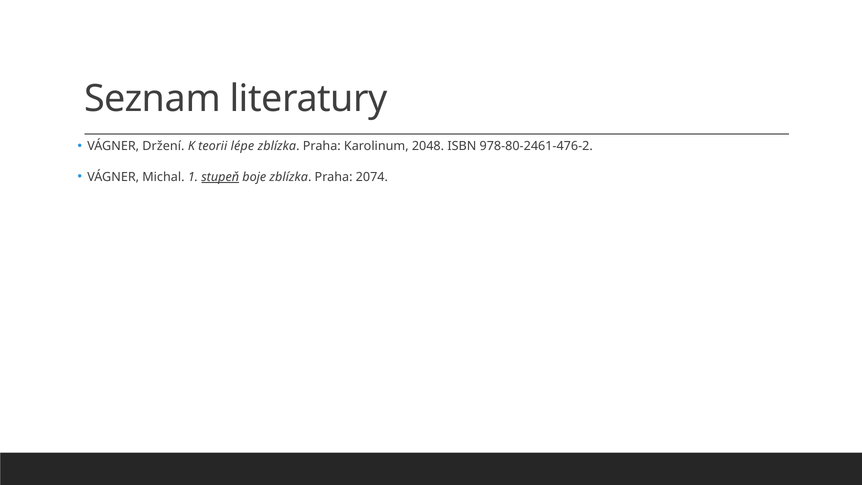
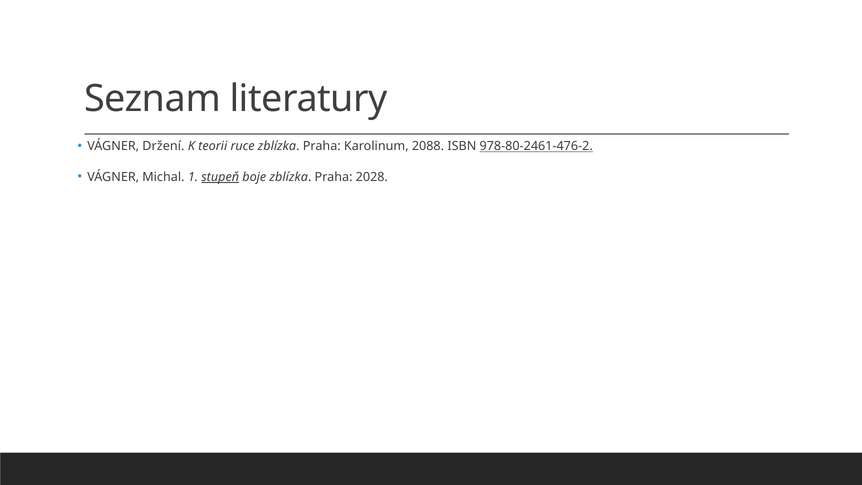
lépe: lépe -> ruce
2048: 2048 -> 2088
978-80-2461-476-2 underline: none -> present
2074: 2074 -> 2028
